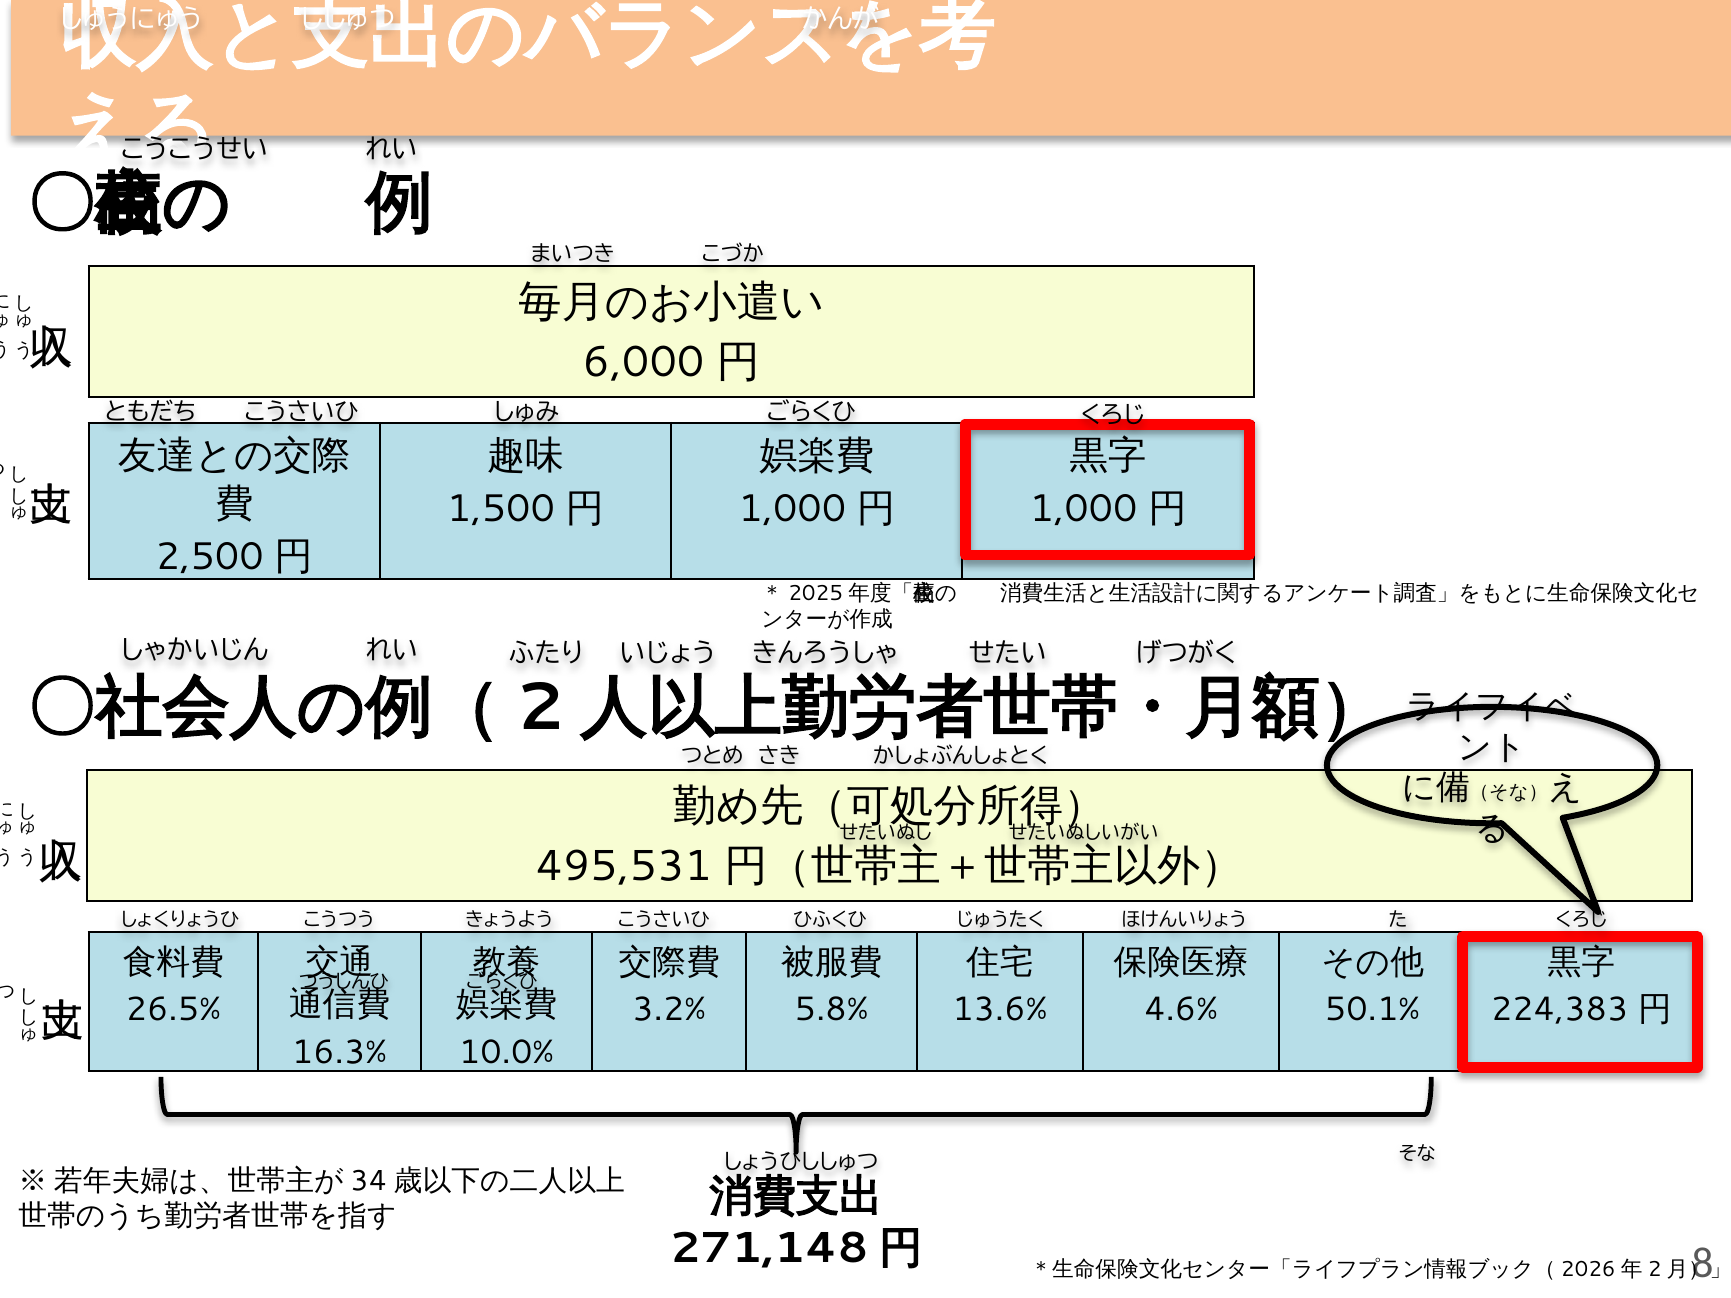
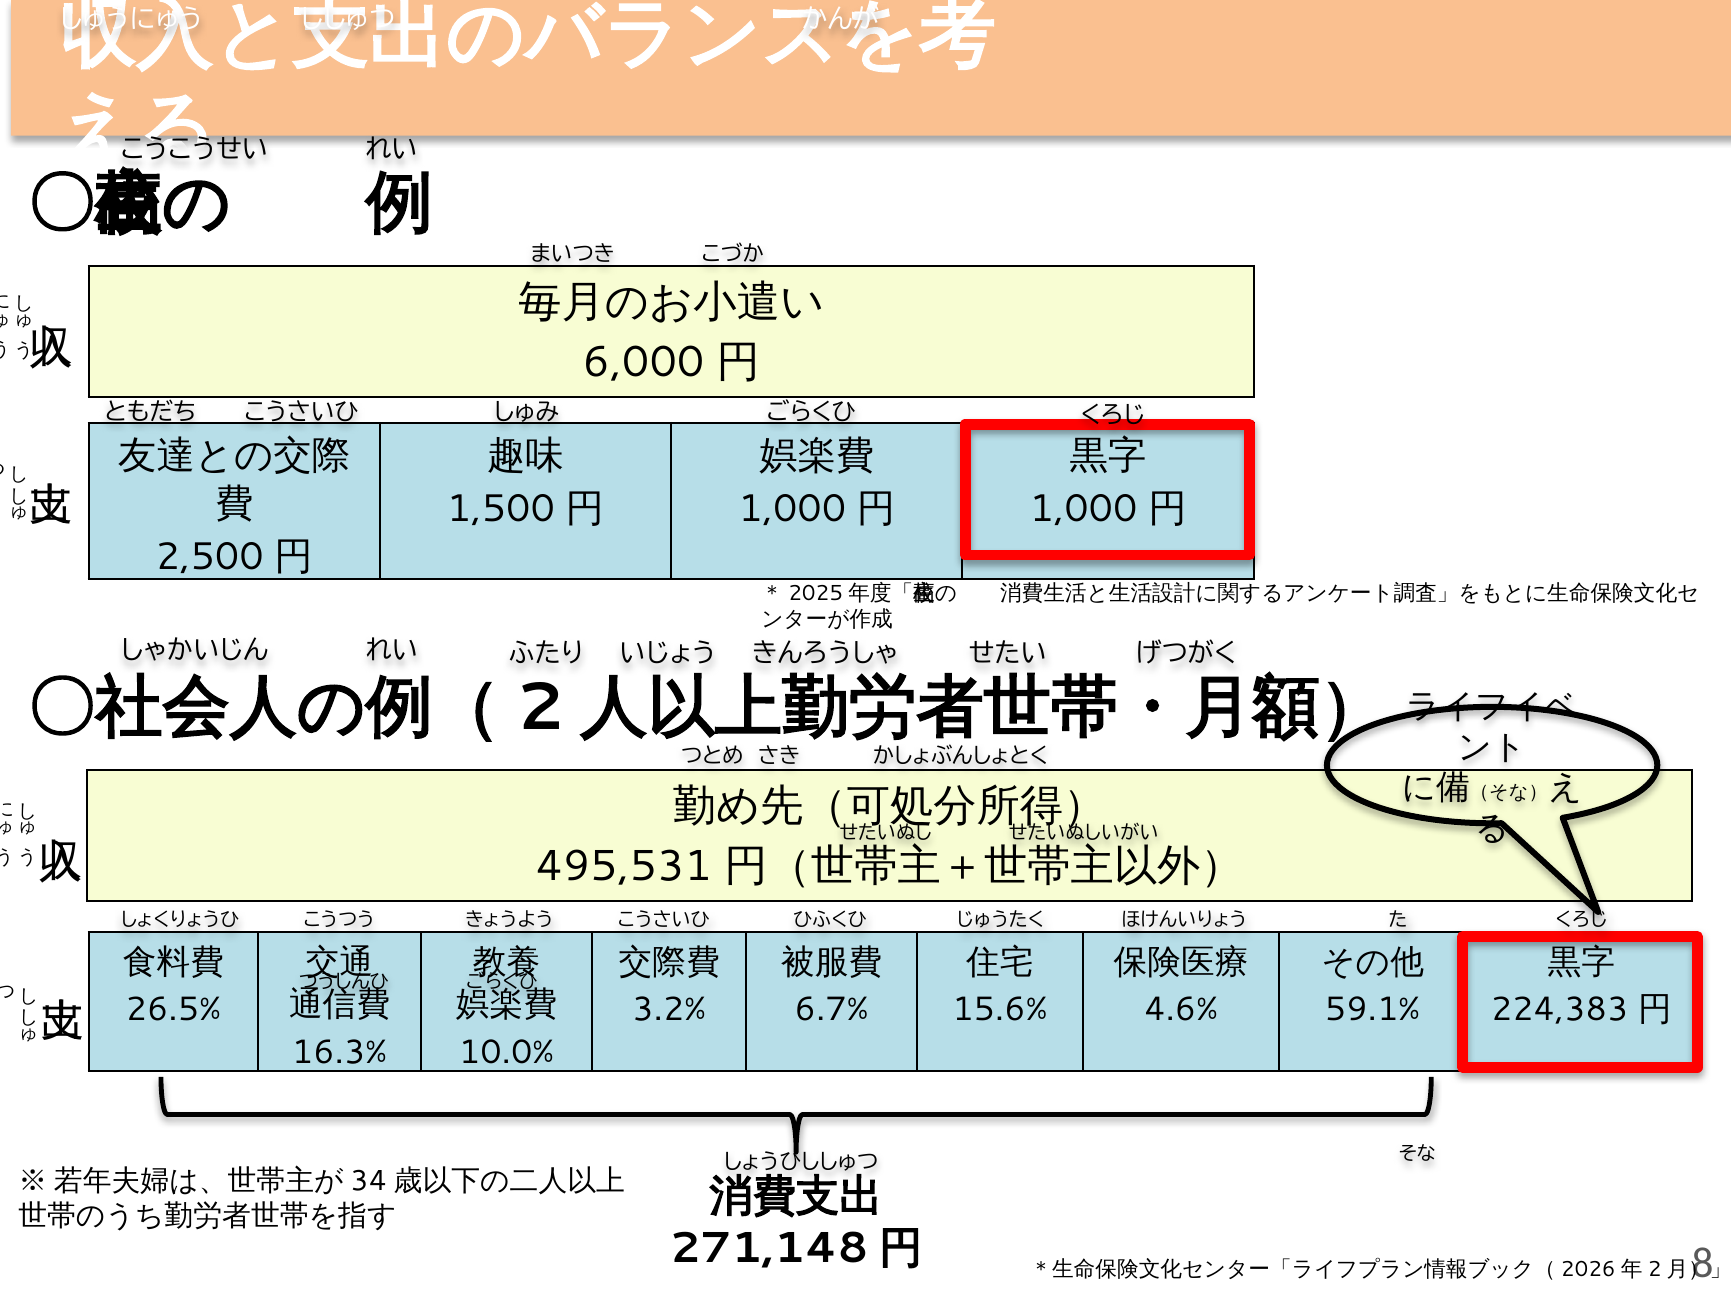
5.8%: 5.8% -> 6.7%
13.6%: 13.6% -> 15.6%
50.1%: 50.1% -> 59.1%
